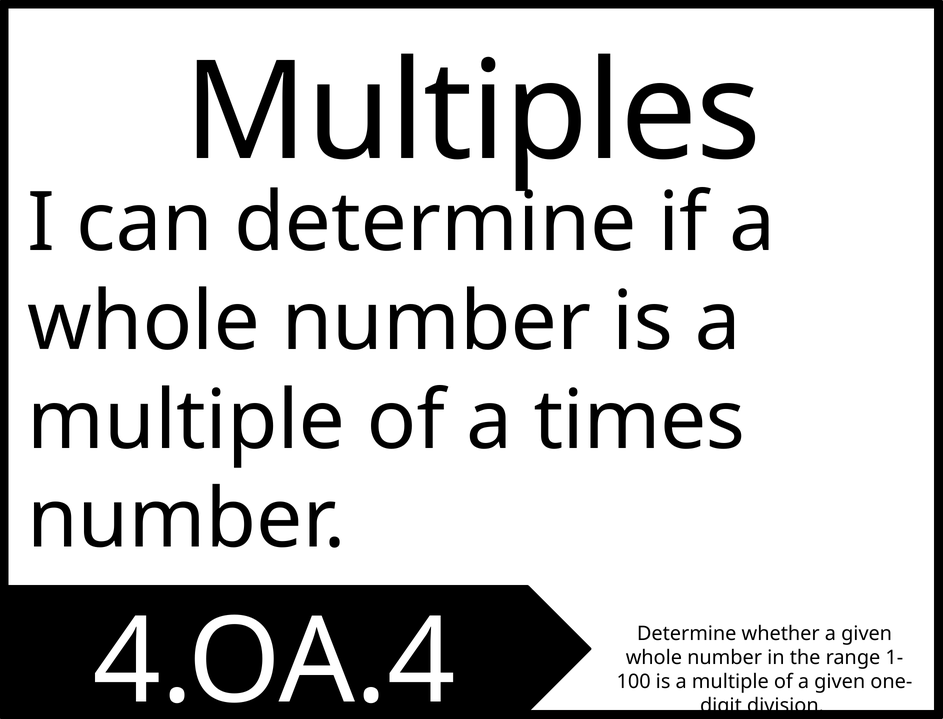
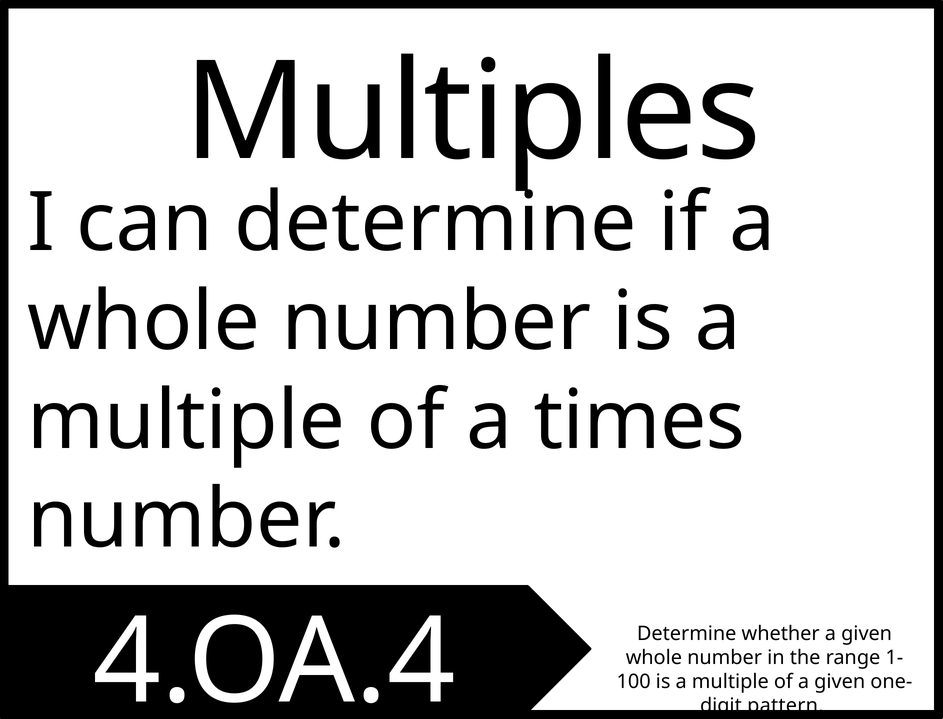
division: division -> pattern
